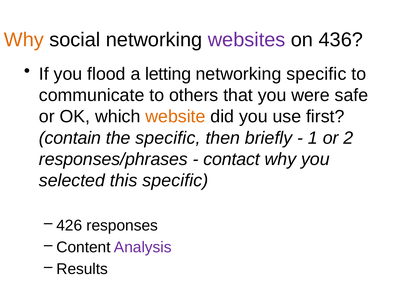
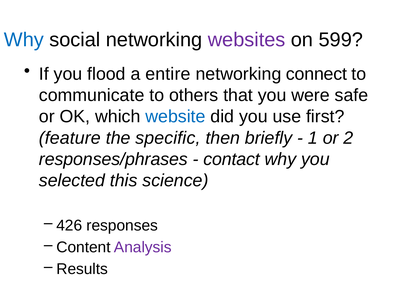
Why at (24, 40) colour: orange -> blue
436: 436 -> 599
letting: letting -> entire
networking specific: specific -> connect
website colour: orange -> blue
contain: contain -> feature
this specific: specific -> science
